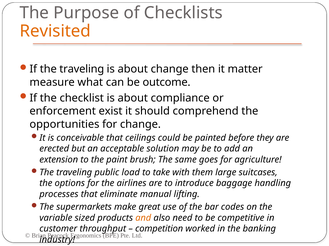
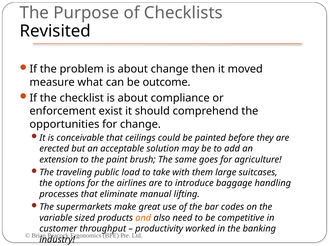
Revisited colour: orange -> black
If the traveling: traveling -> problem
matter: matter -> moved
competition: competition -> productivity
